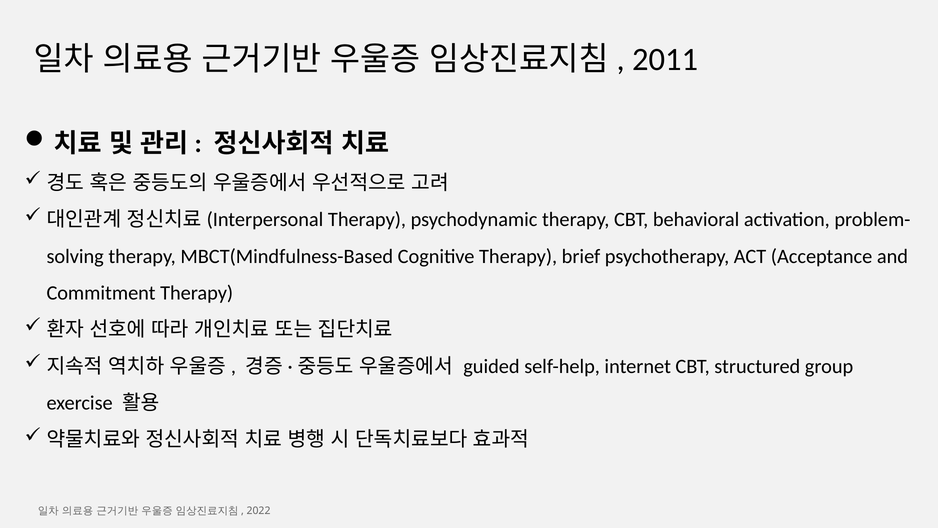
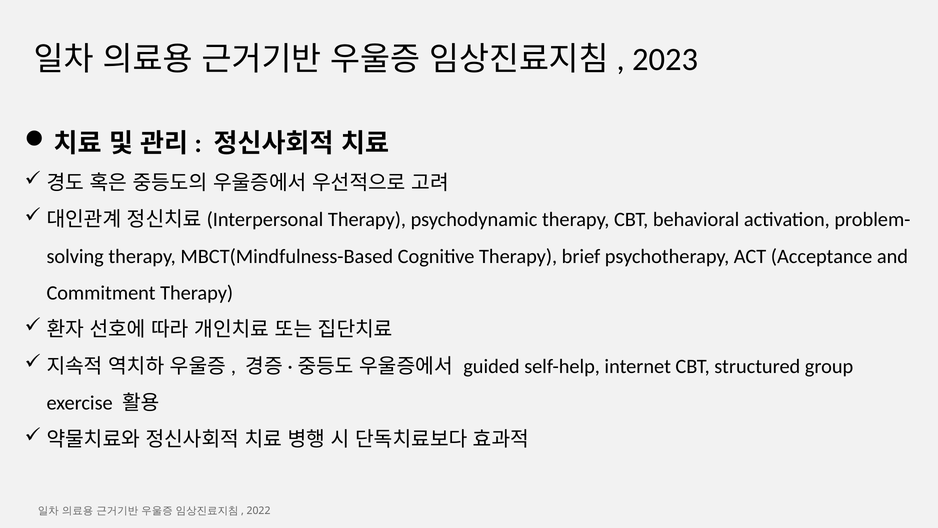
2011: 2011 -> 2023
